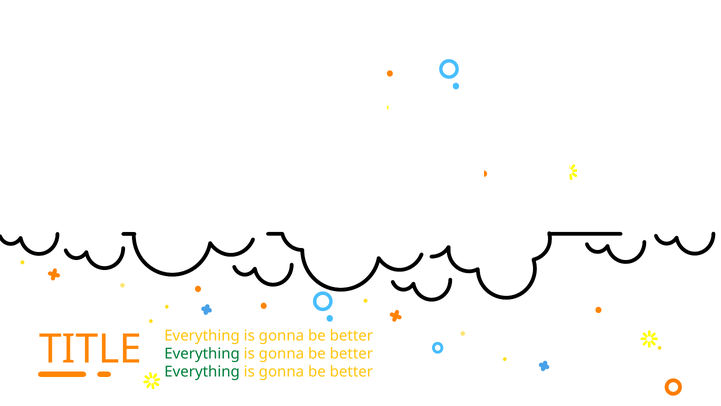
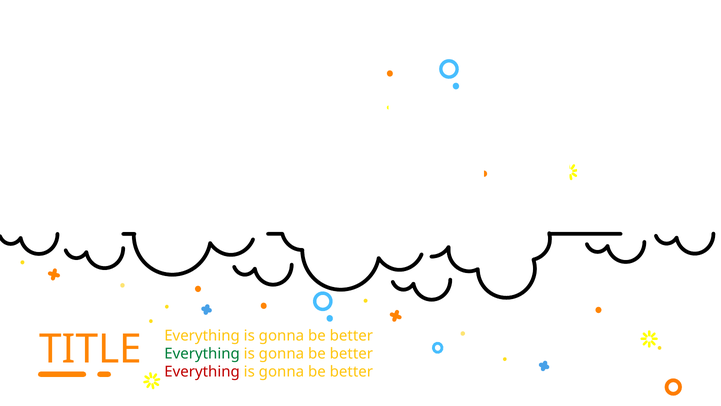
Everything at (202, 371) colour: green -> red
